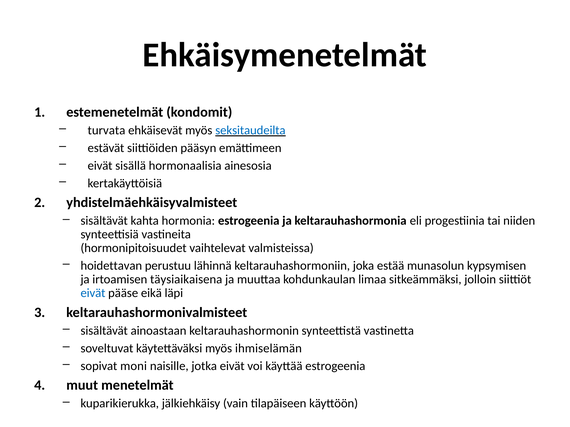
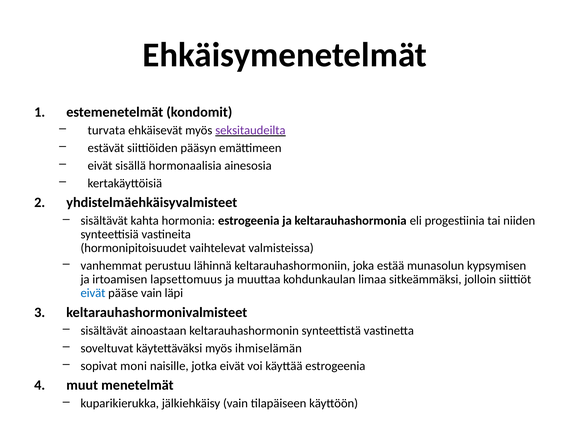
seksitaudeilta colour: blue -> purple
hoidettavan: hoidettavan -> vanhemmat
täysiaikaisena: täysiaikaisena -> lapsettomuus
pääse eikä: eikä -> vain
